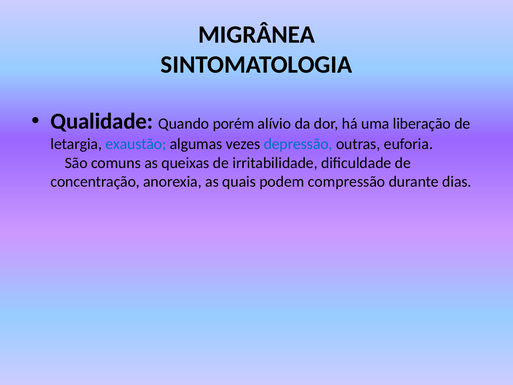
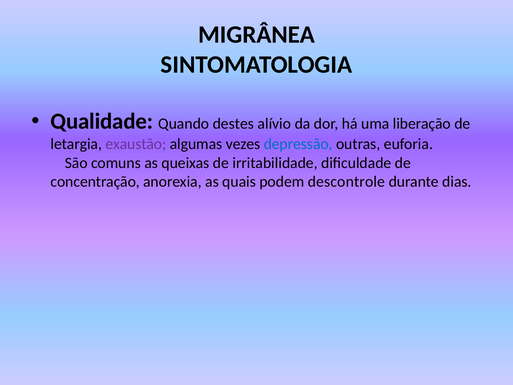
porém: porém -> destes
exaustão colour: blue -> purple
compressão: compressão -> descontrole
